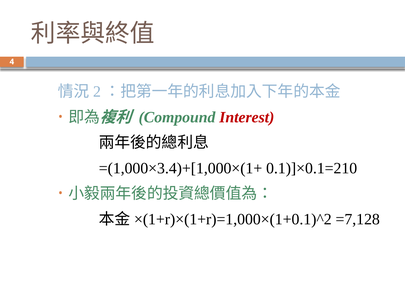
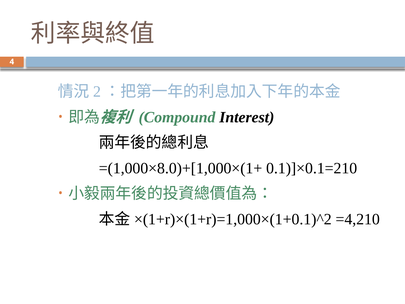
Interest colour: red -> black
=(1,000×3.4)+[1,000×(1+: =(1,000×3.4)+[1,000×(1+ -> =(1,000×8.0)+[1,000×(1+
=7,128: =7,128 -> =4,210
